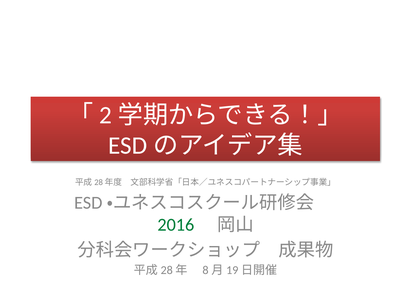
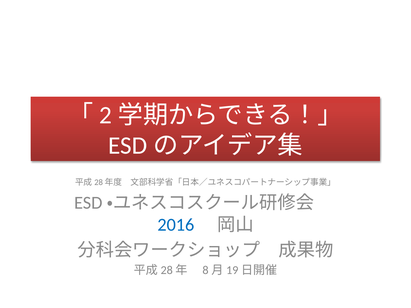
2016 colour: green -> blue
